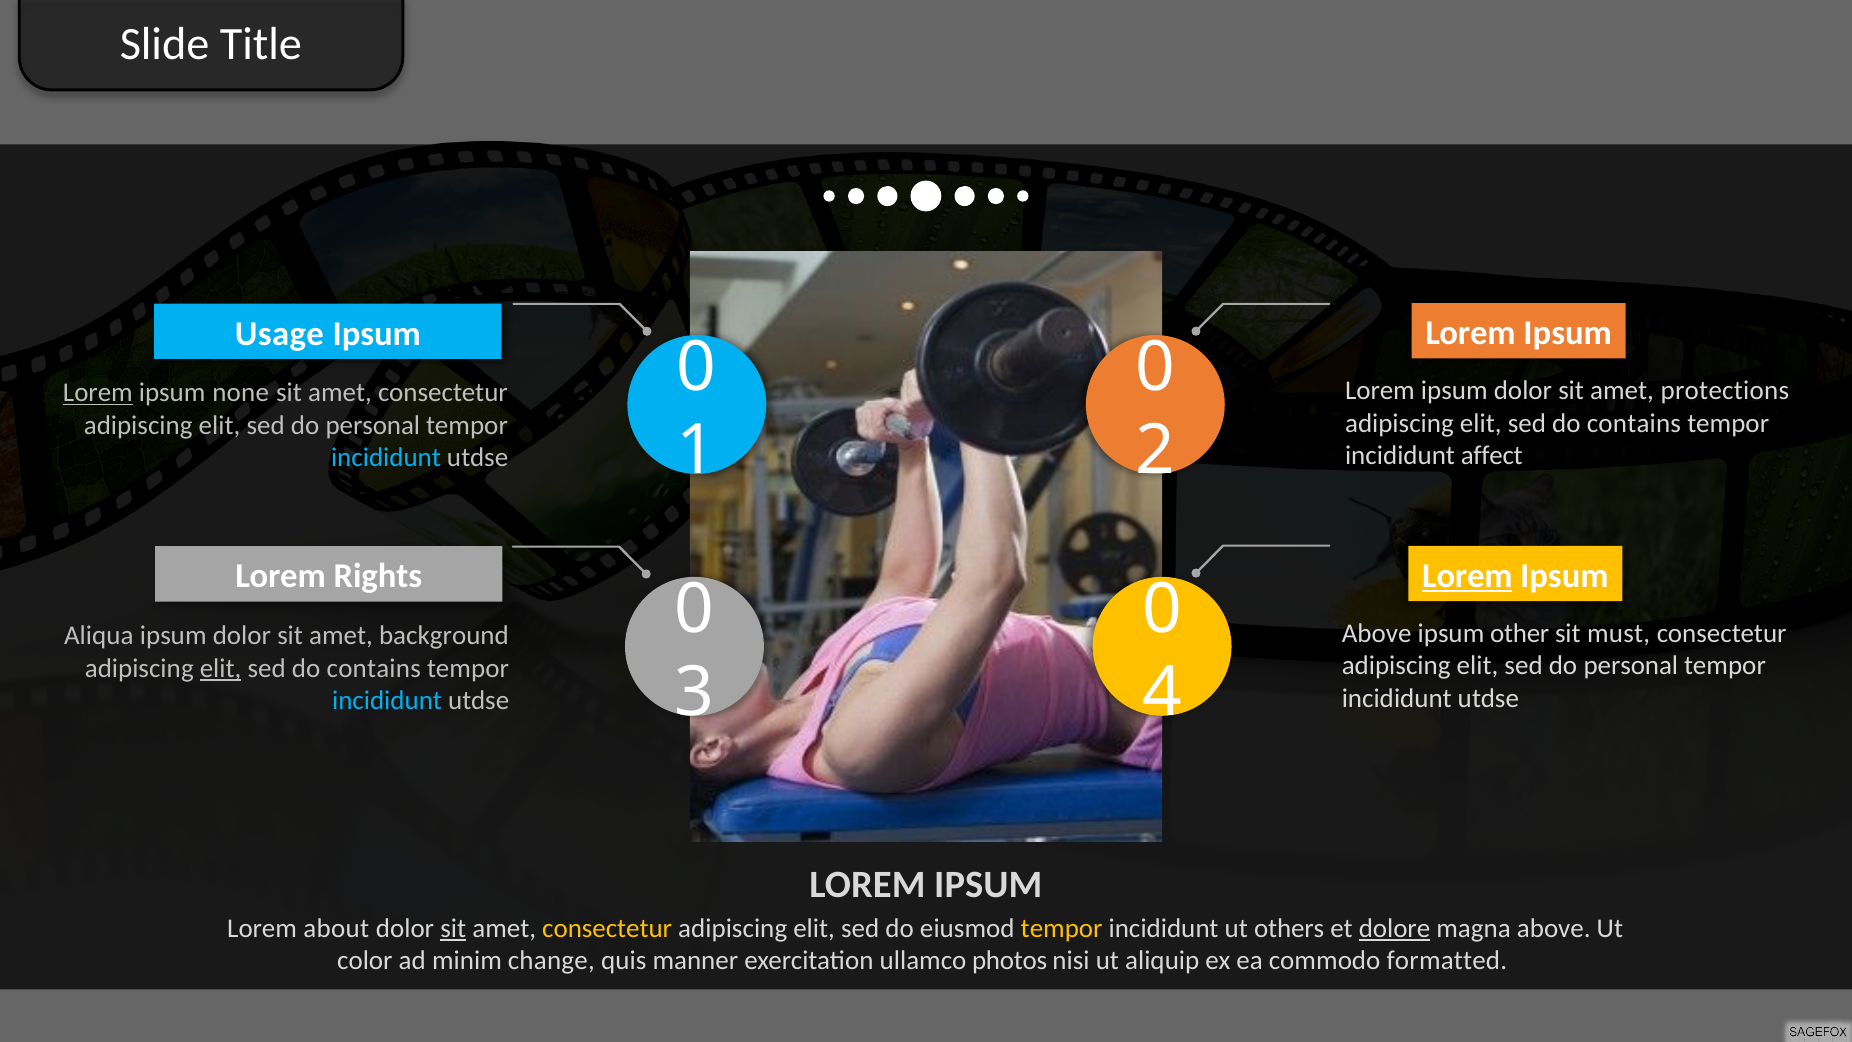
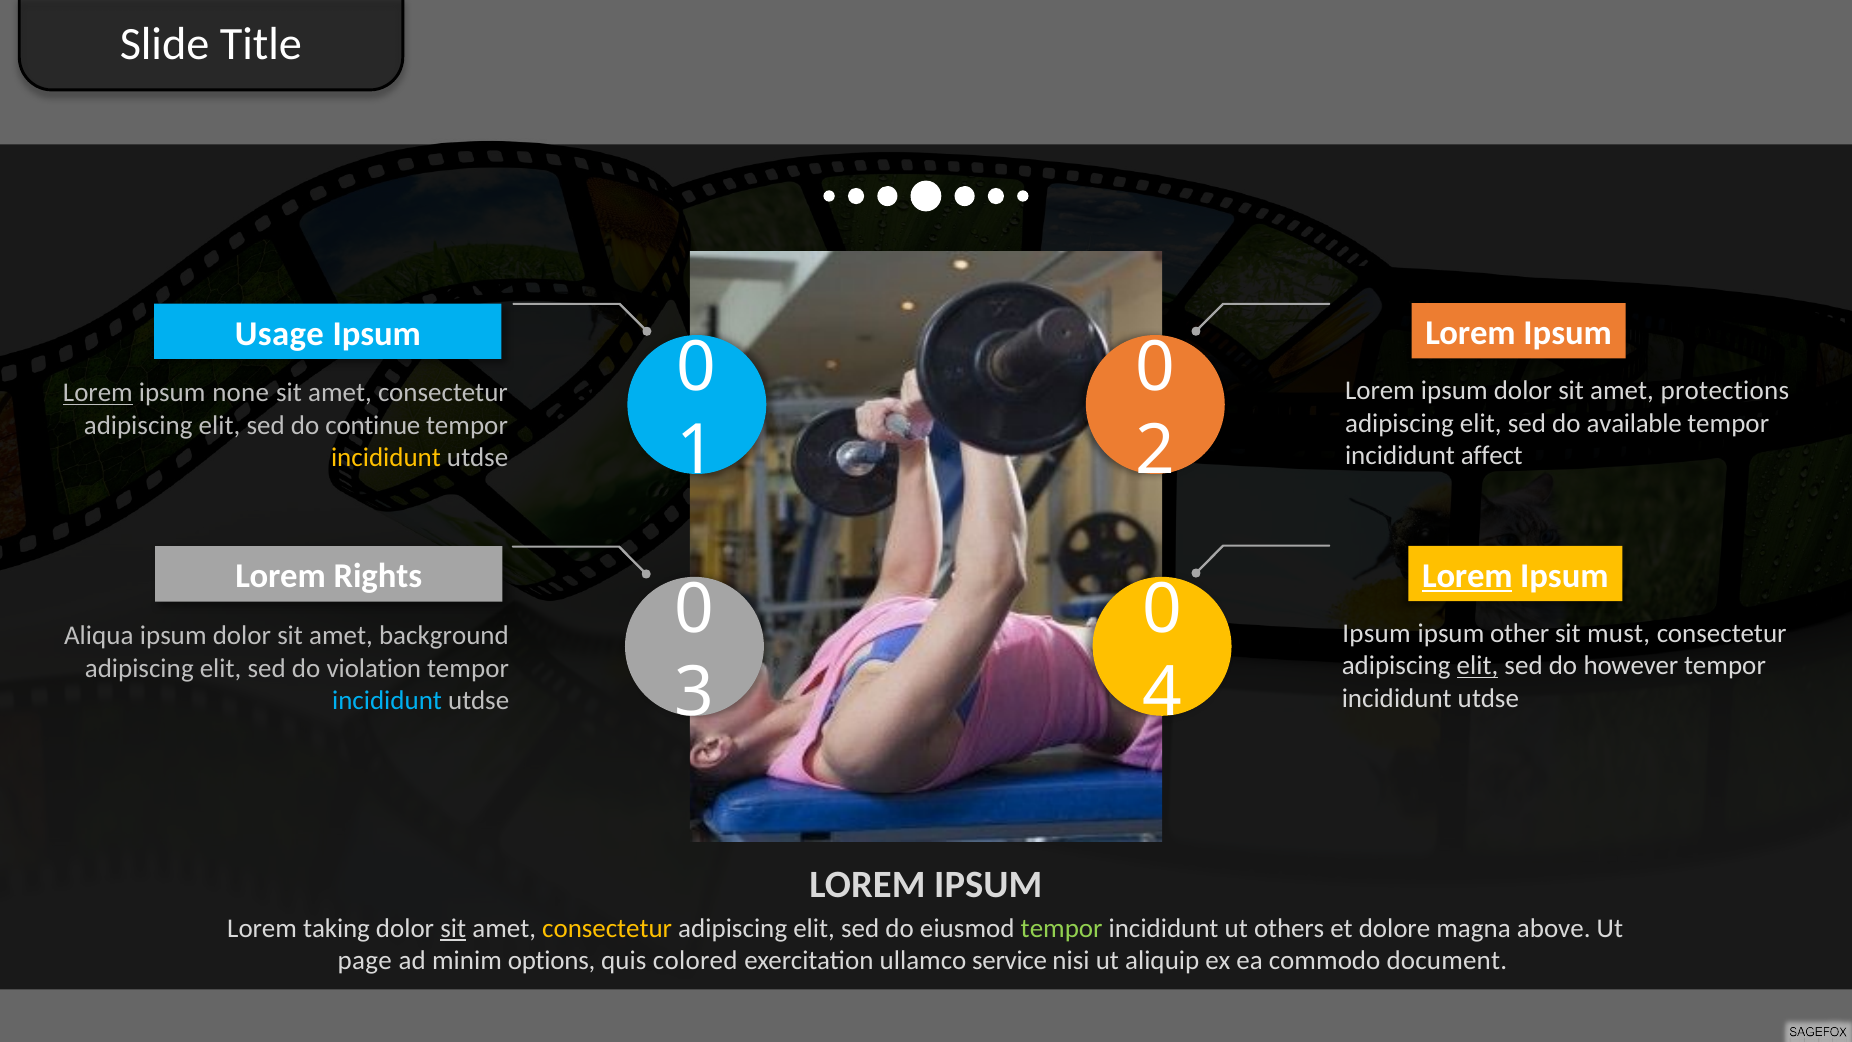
contains at (1634, 423): contains -> available
personal at (373, 425): personal -> continue
incididunt at (386, 458) colour: light blue -> yellow
Above at (1377, 633): Above -> Ipsum
elit at (1477, 666) underline: none -> present
personal at (1631, 666): personal -> however
elit at (221, 668) underline: present -> none
contains at (374, 668): contains -> violation
about: about -> taking
tempor at (1062, 928) colour: yellow -> light green
dolore underline: present -> none
color: color -> page
change: change -> options
manner: manner -> colored
photos: photos -> service
formatted: formatted -> document
